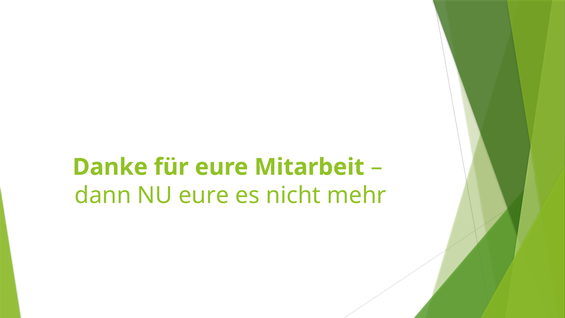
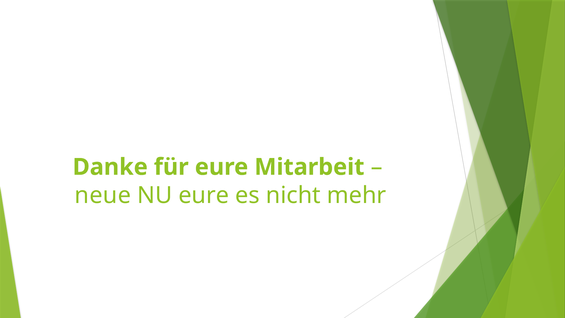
dann: dann -> neue
